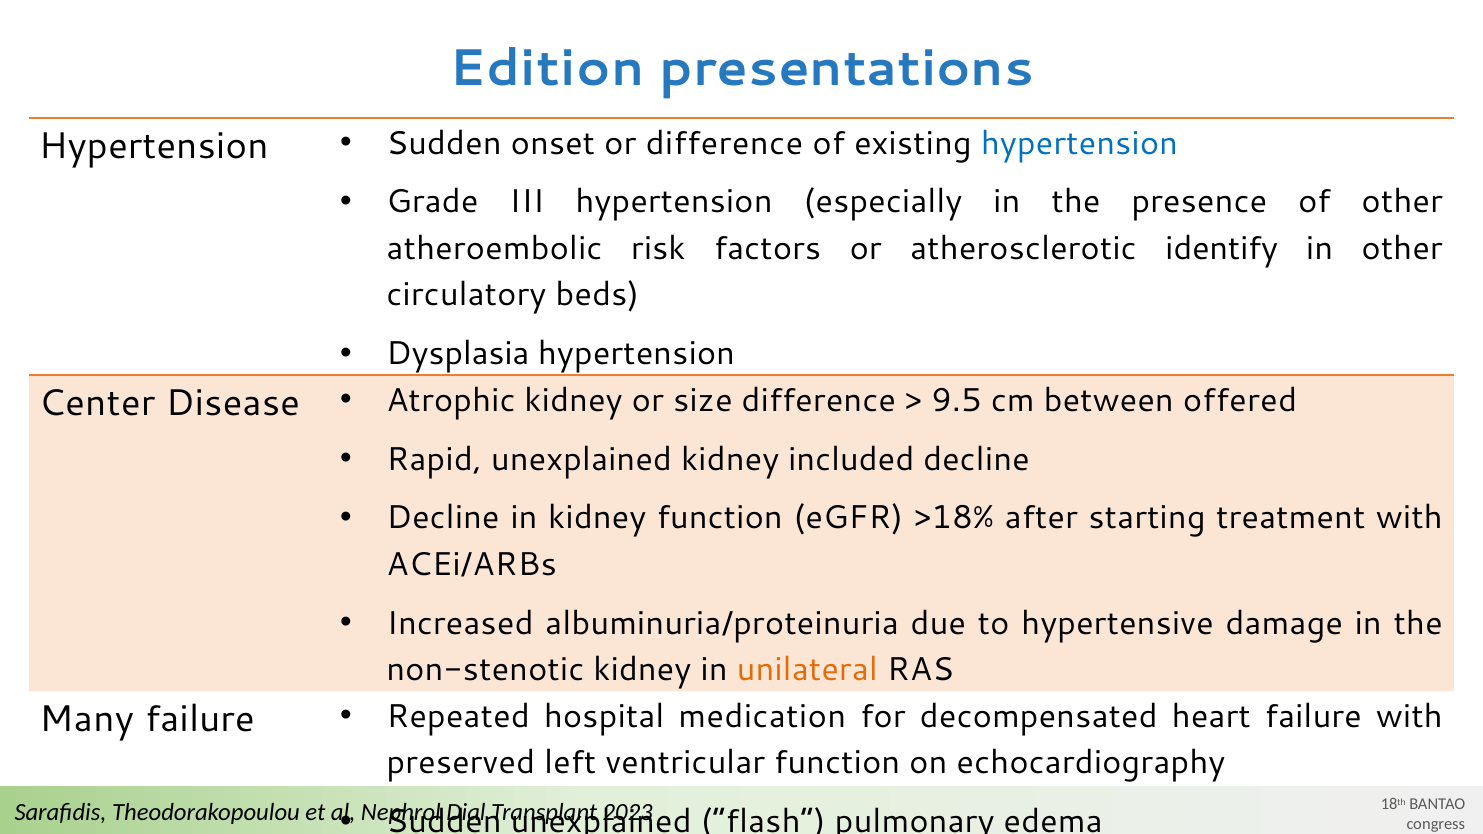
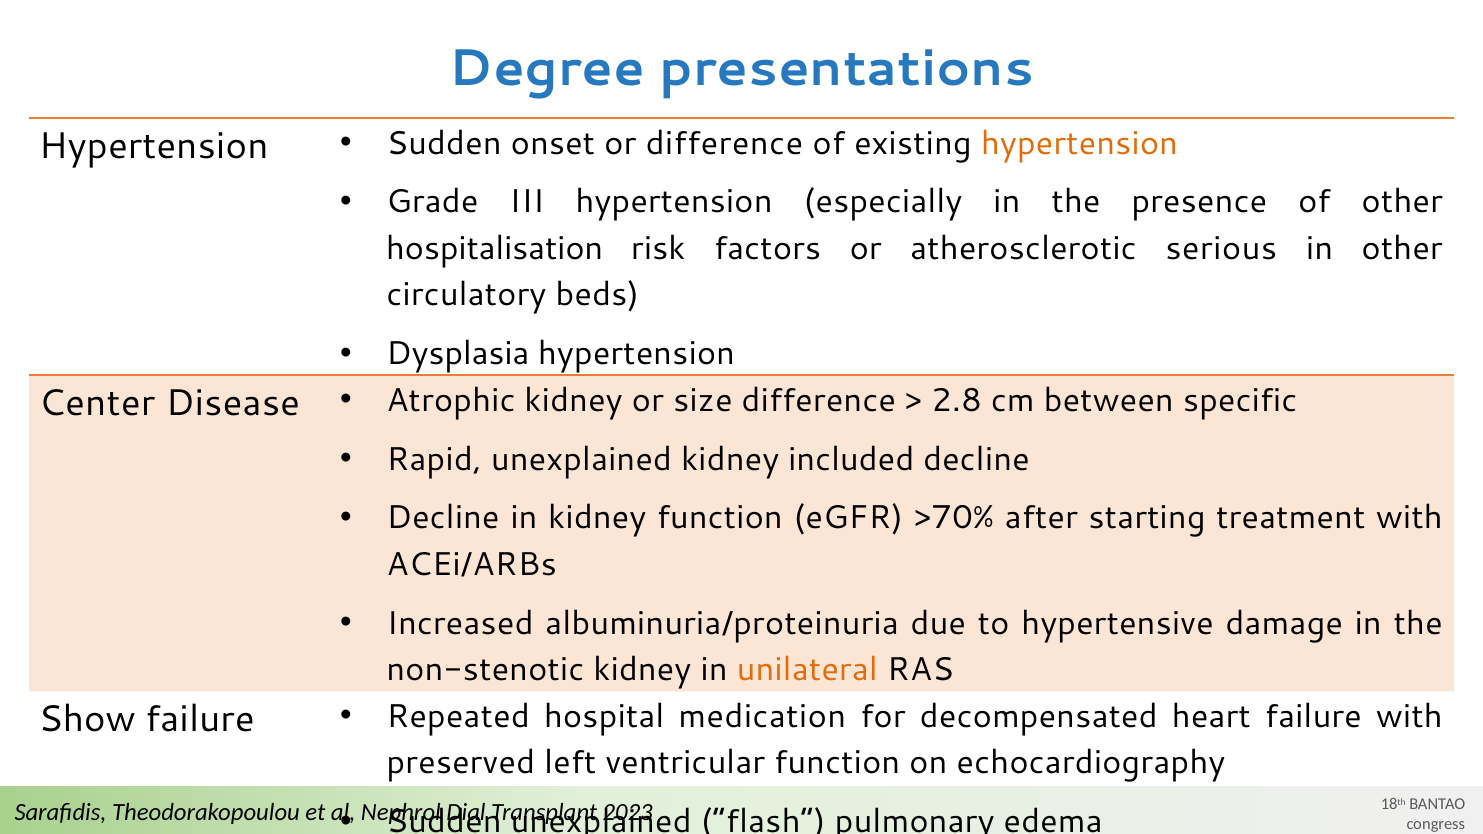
Edition: Edition -> Degree
hypertension at (1079, 143) colour: blue -> orange
atheroembolic: atheroembolic -> hospitalisation
identify: identify -> serious
9.5: 9.5 -> 2.8
offered: offered -> specific
>18%: >18% -> >70%
Many: Many -> Show
